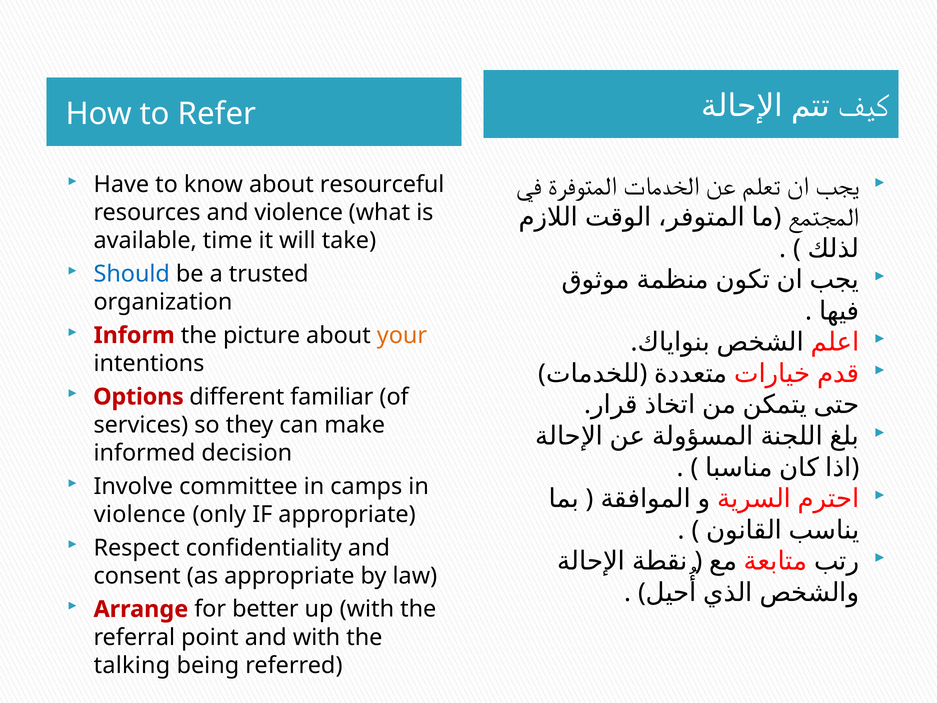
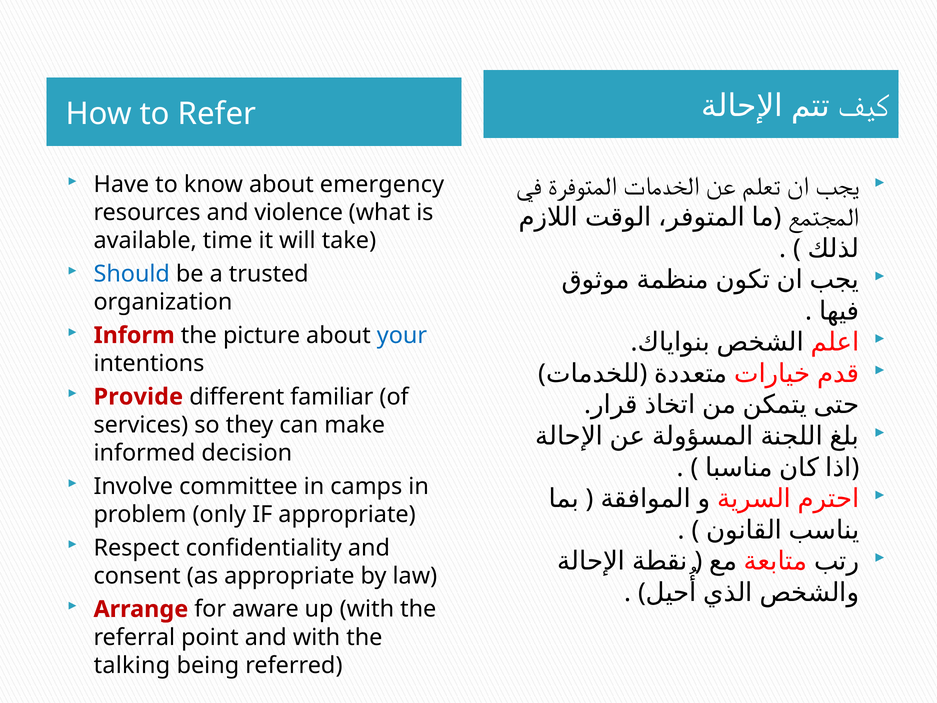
resourceful: resourceful -> emergency
your colour: orange -> blue
Options: Options -> Provide
violence at (140, 514): violence -> problem
better: better -> aware
